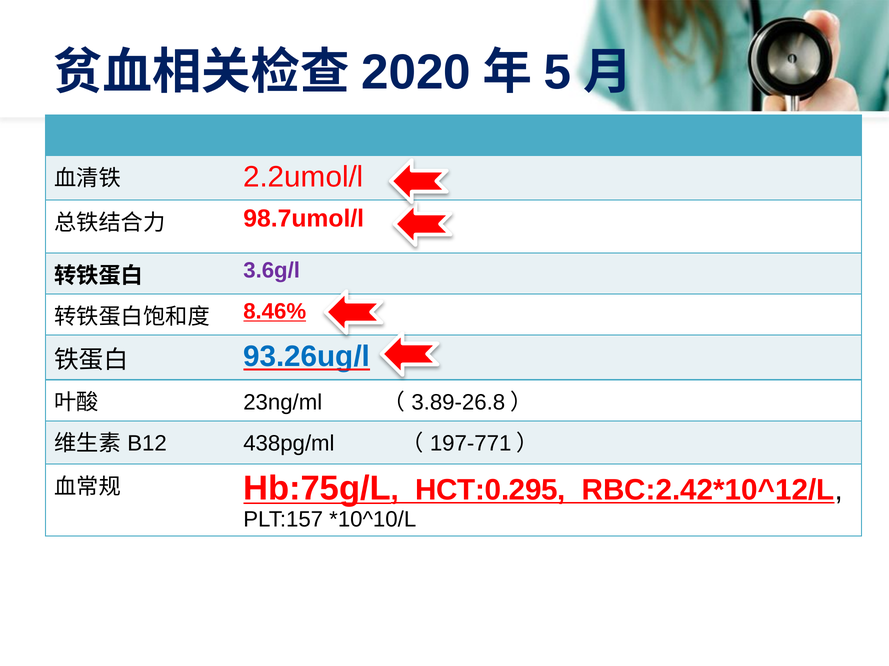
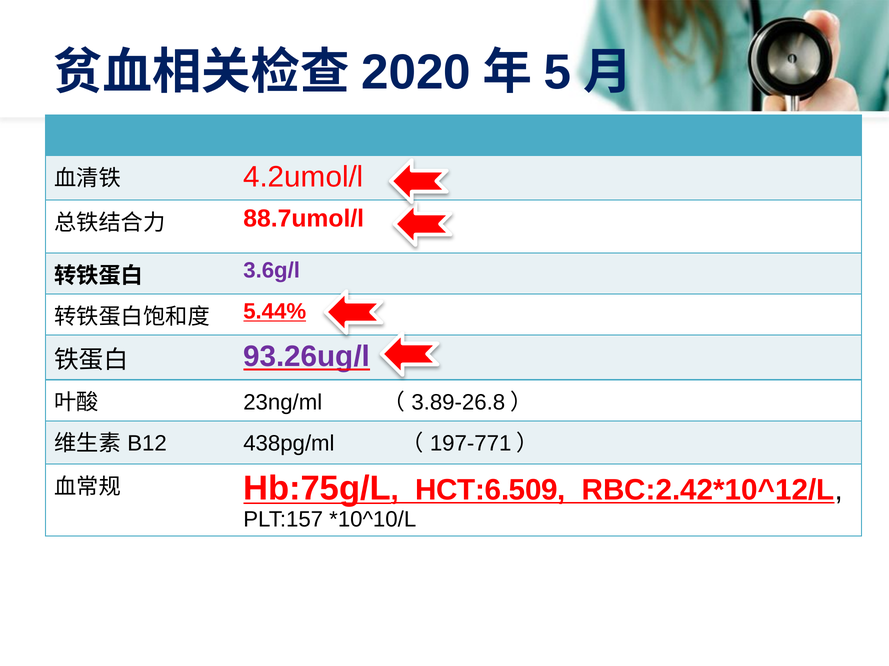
2.2umol/l: 2.2umol/l -> 4.2umol/l
98.7umol/l: 98.7umol/l -> 88.7umol/l
8.46%: 8.46% -> 5.44%
93.26ug/l colour: blue -> purple
HCT:0.295: HCT:0.295 -> HCT:6.509
